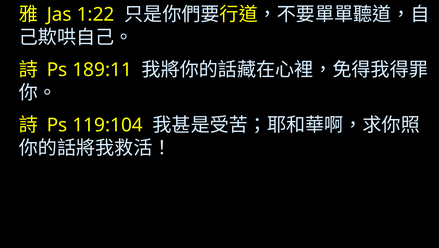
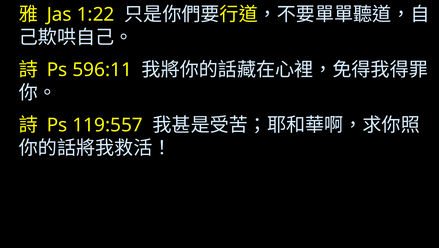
189:11: 189:11 -> 596:11
119:104: 119:104 -> 119:557
